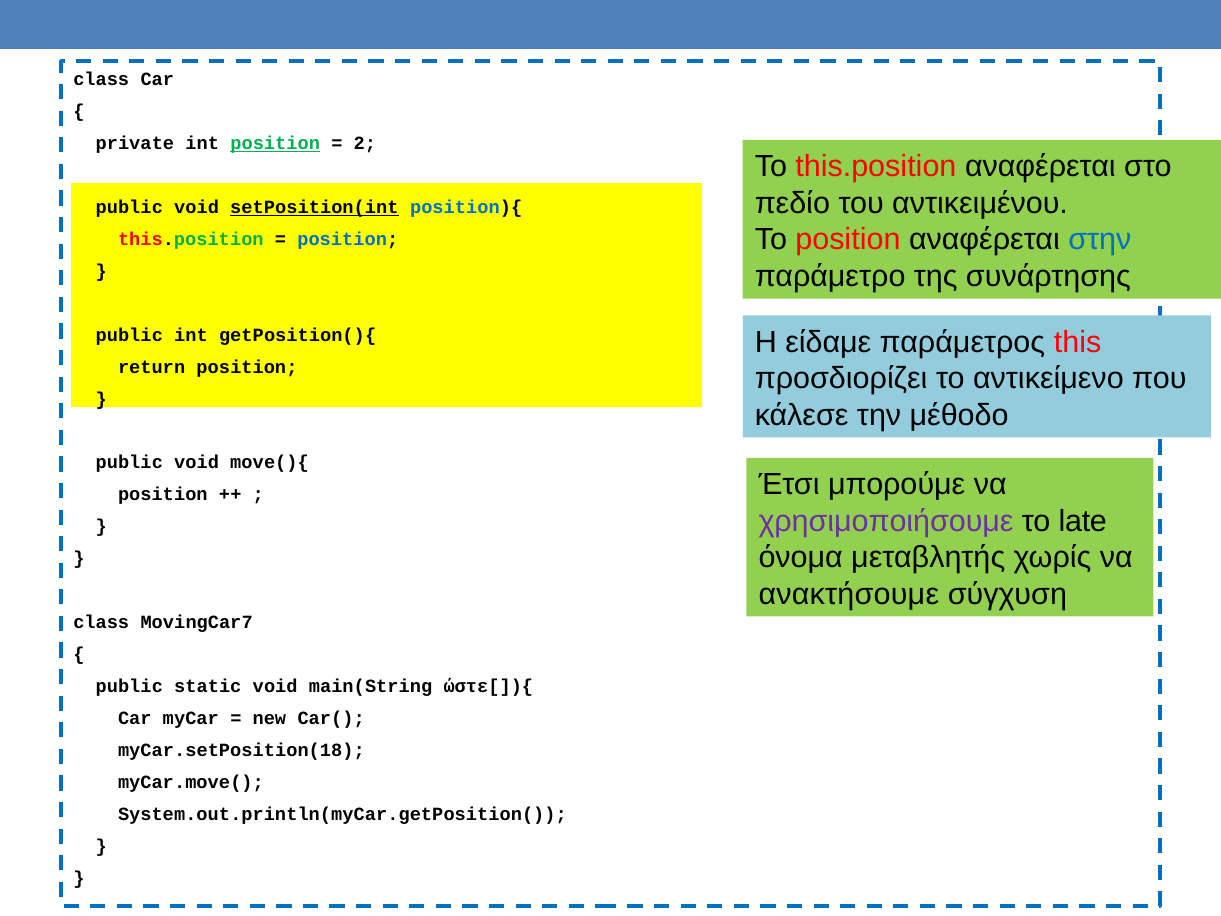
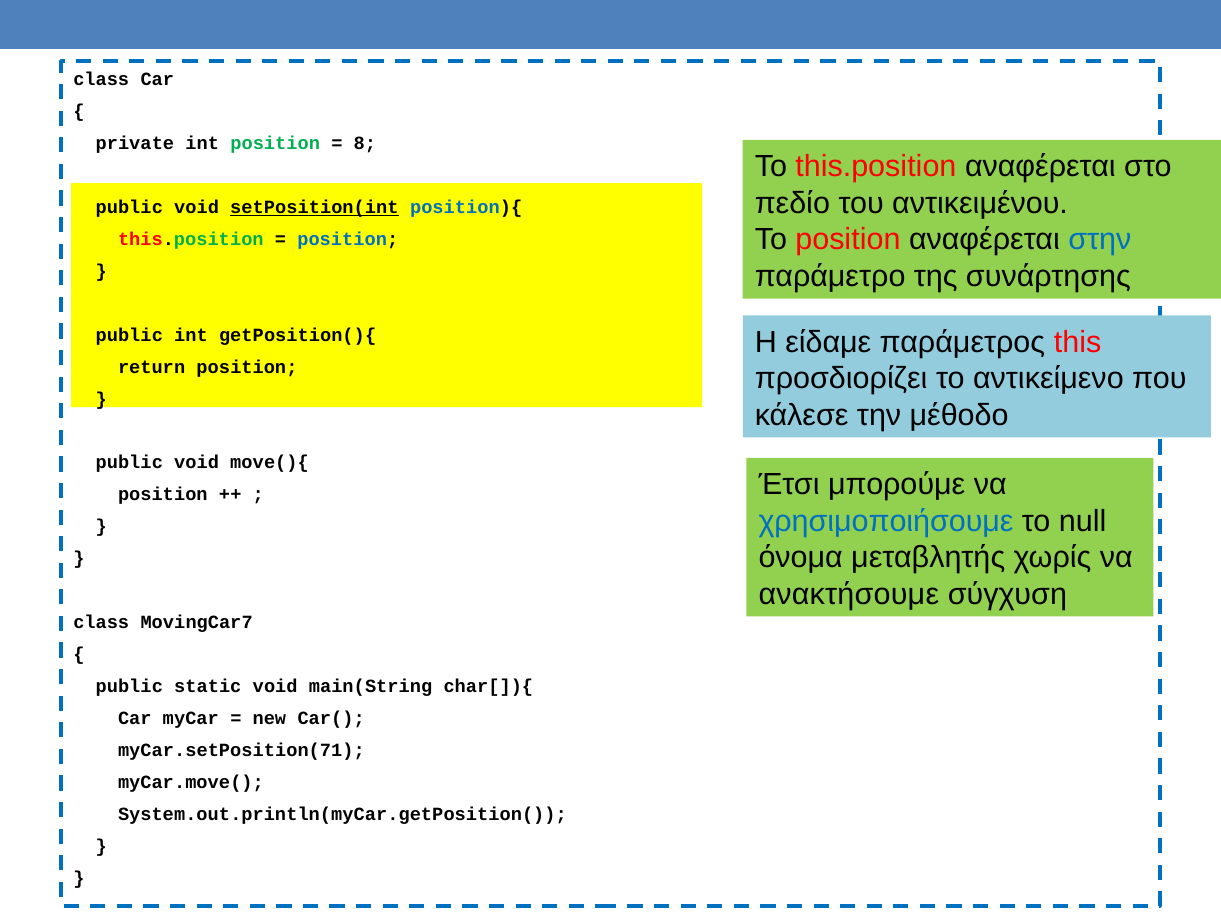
position at (275, 143) underline: present -> none
2: 2 -> 8
χρησιμοποιήσουμε colour: purple -> blue
late: late -> null
ώστε[]){: ώστε[]){ -> char[]){
myCar.setPosition(18: myCar.setPosition(18 -> myCar.setPosition(71
